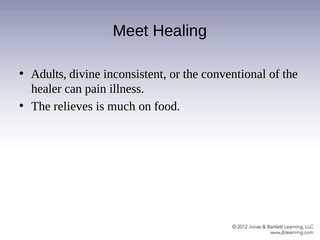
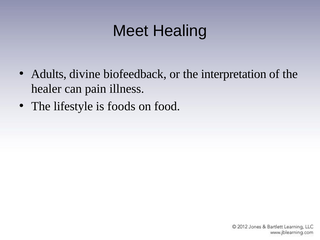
inconsistent: inconsistent -> biofeedback
conventional: conventional -> interpretation
relieves: relieves -> lifestyle
much: much -> foods
